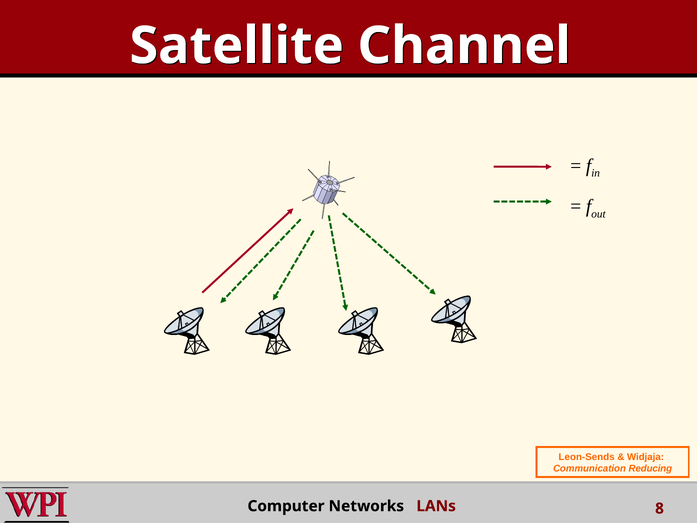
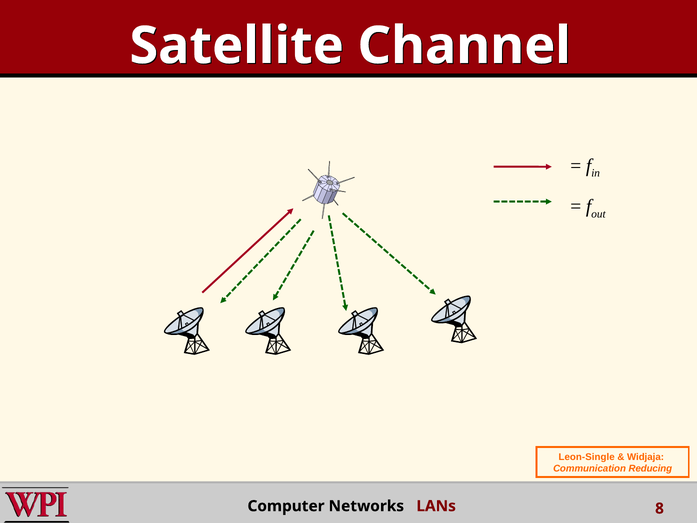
Leon-Sends: Leon-Sends -> Leon-Single
